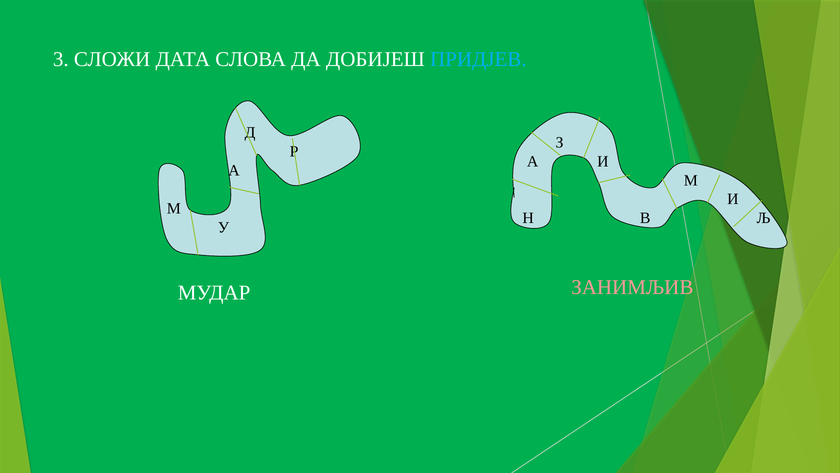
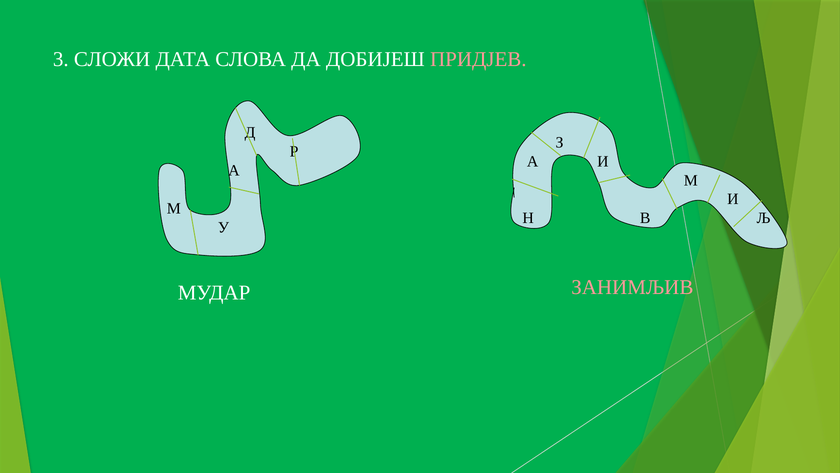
ПРИДЈЕВ colour: light blue -> pink
